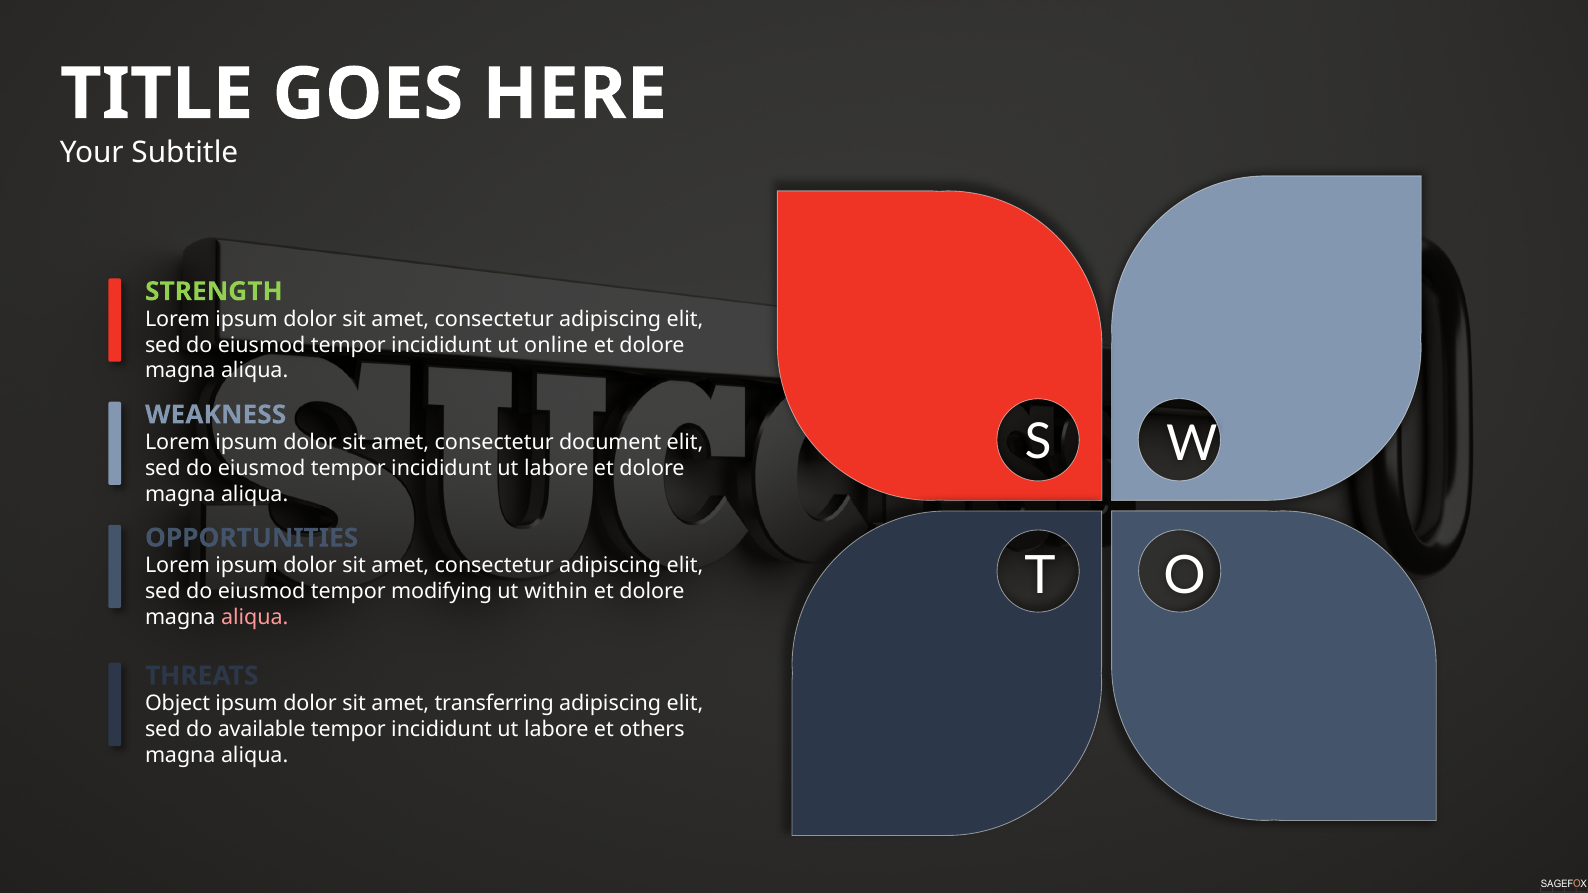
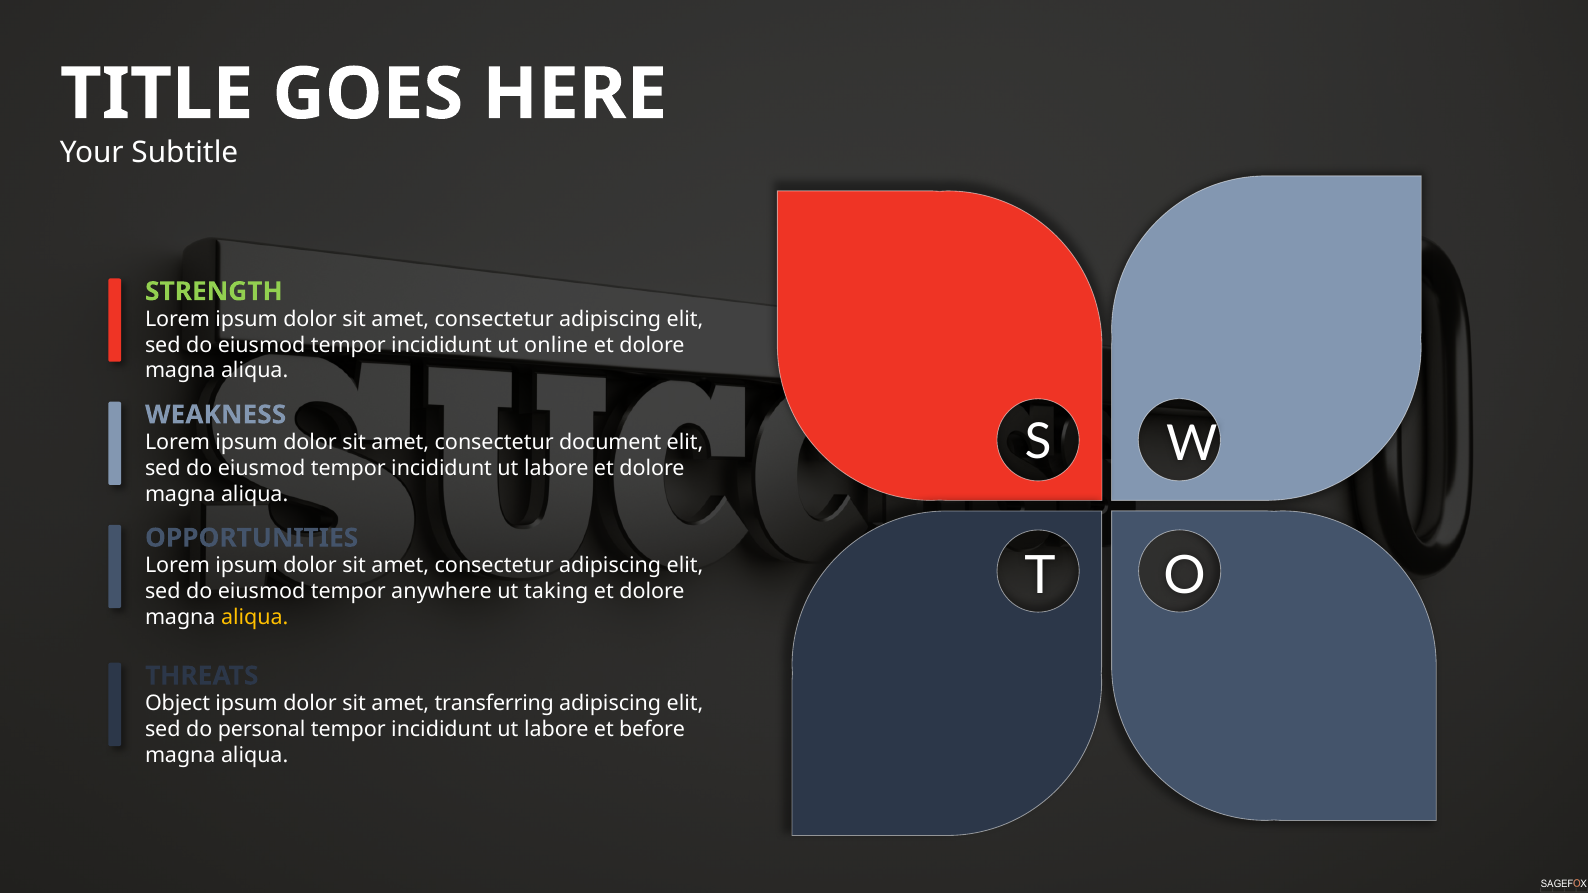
modifying: modifying -> anywhere
within: within -> taking
aliqua at (255, 617) colour: pink -> yellow
available: available -> personal
others: others -> before
